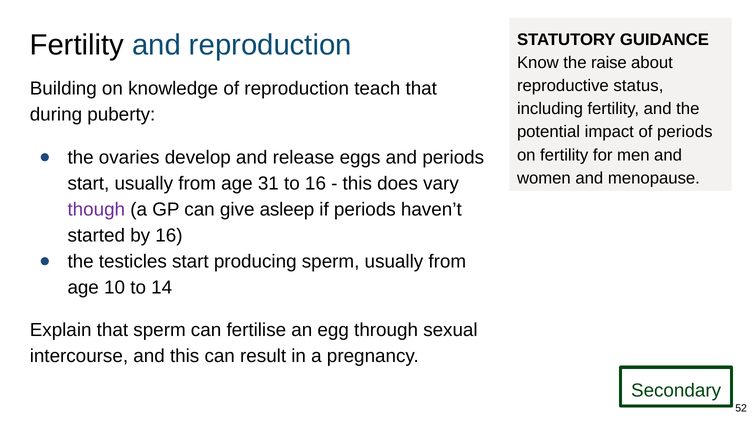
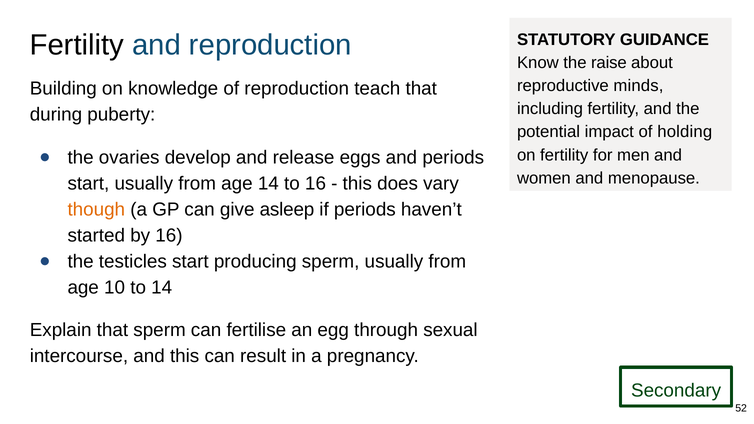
status: status -> minds
of periods: periods -> holding
age 31: 31 -> 14
though colour: purple -> orange
